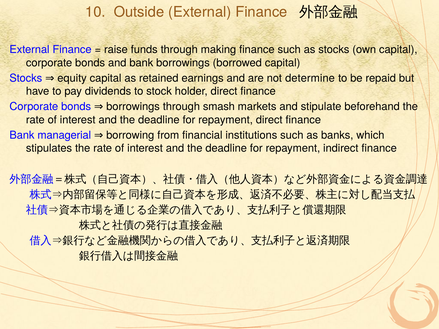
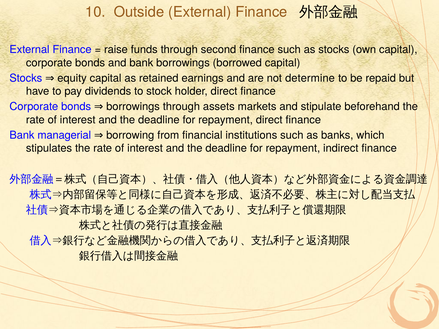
making: making -> second
smash: smash -> assets
